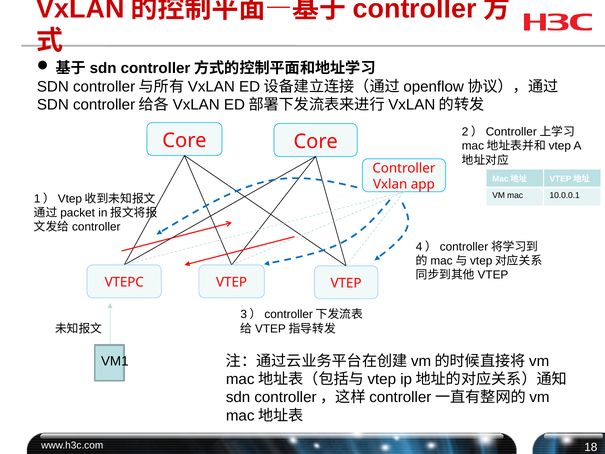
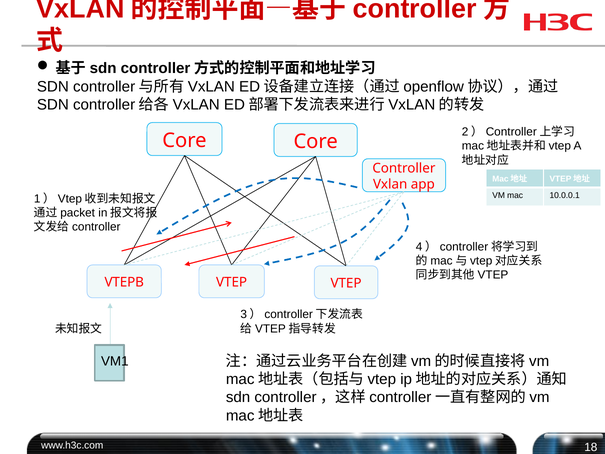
VTEPC: VTEPC -> VTEPB
